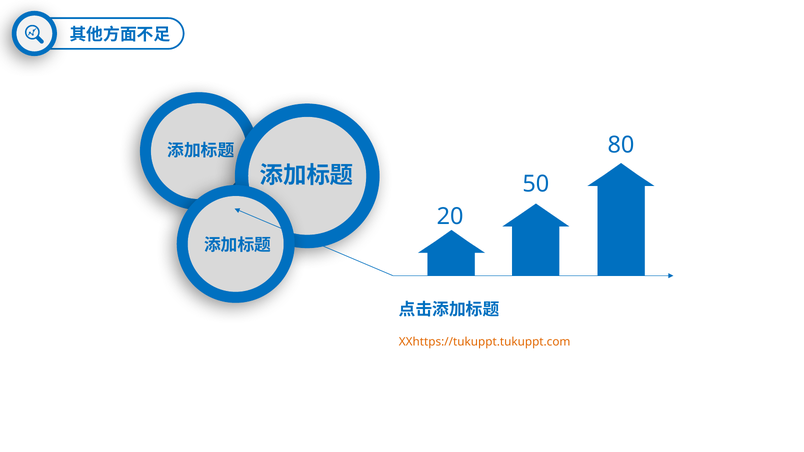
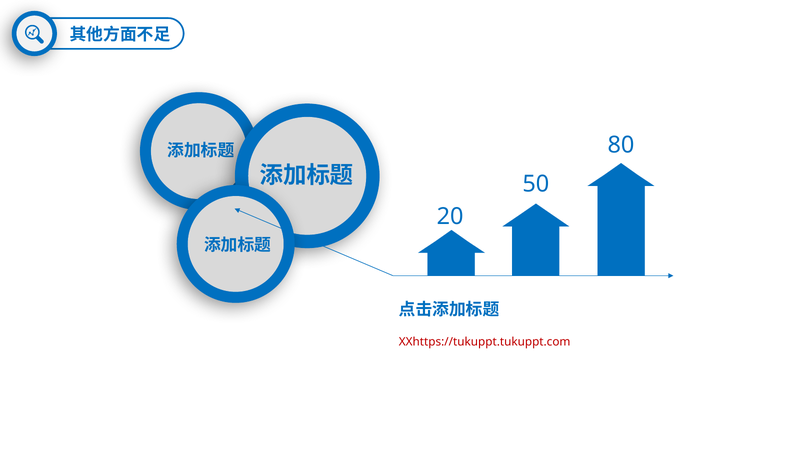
XXhttps://tukuppt.tukuppt.com colour: orange -> red
